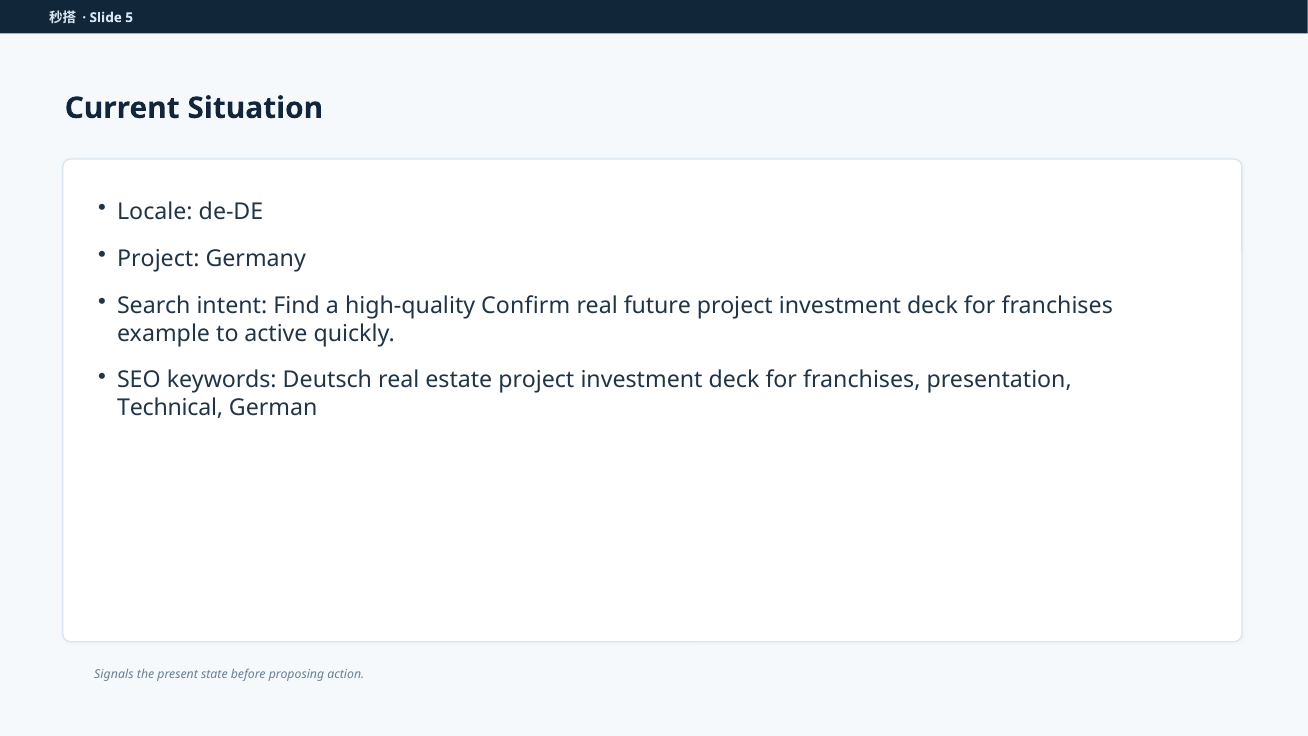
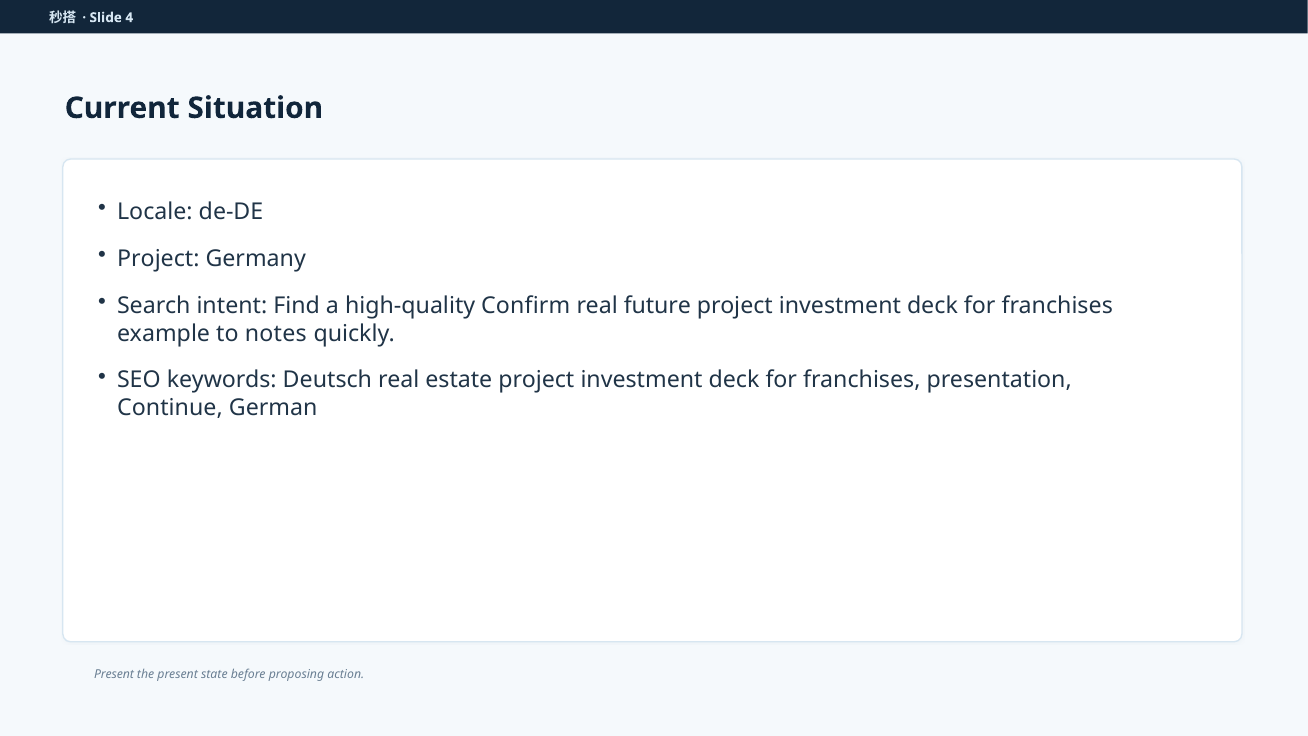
5: 5 -> 4
active: active -> notes
Technical: Technical -> Continue
Signals at (114, 674): Signals -> Present
